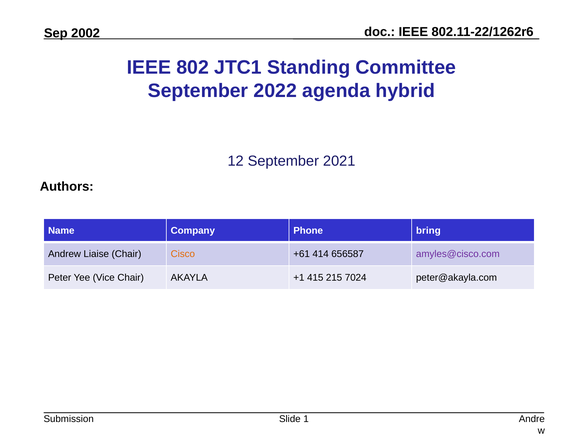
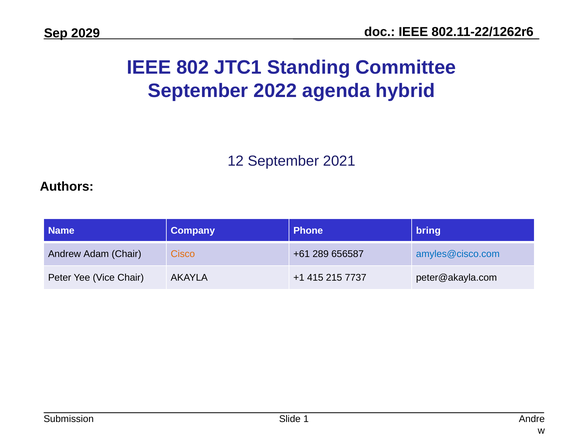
2002: 2002 -> 2029
Liaise: Liaise -> Adam
414: 414 -> 289
amyles@cisco.com colour: purple -> blue
7024: 7024 -> 7737
